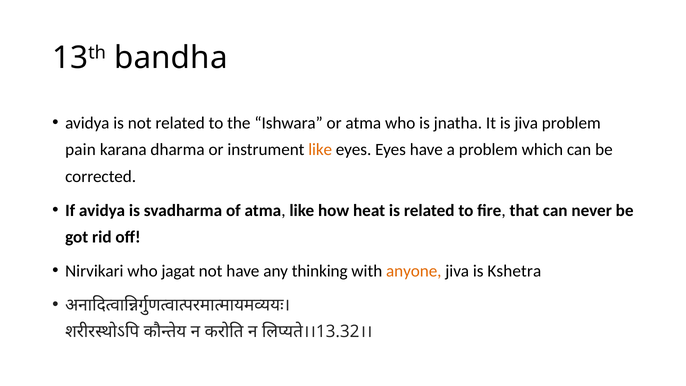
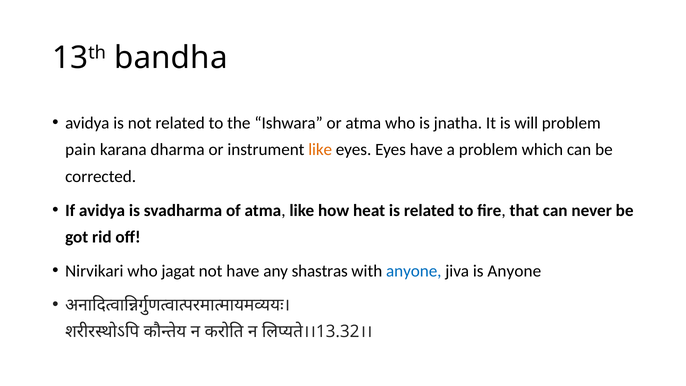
is jiva: jiva -> will
thinking: thinking -> shastras
anyone at (414, 271) colour: orange -> blue
is Kshetra: Kshetra -> Anyone
